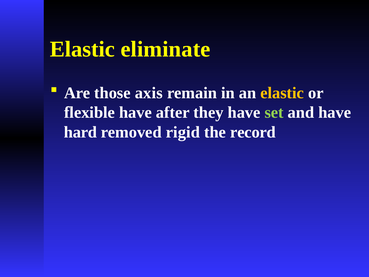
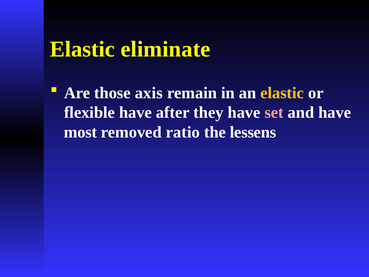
set colour: light green -> pink
hard: hard -> most
rigid: rigid -> ratio
record: record -> lessens
